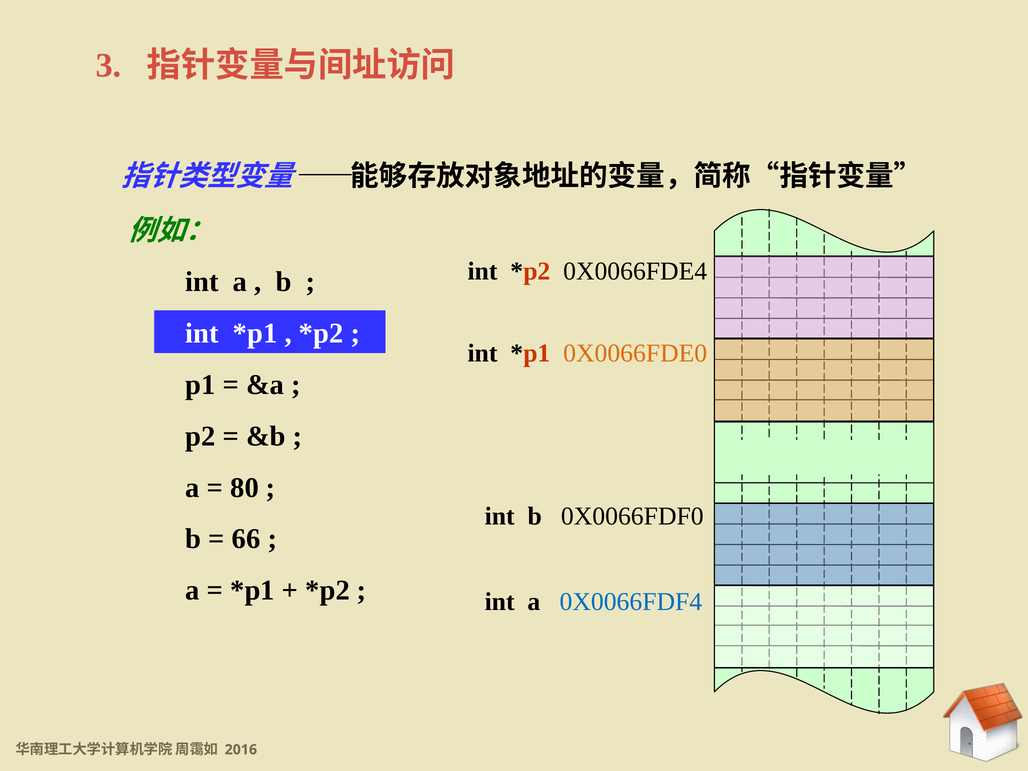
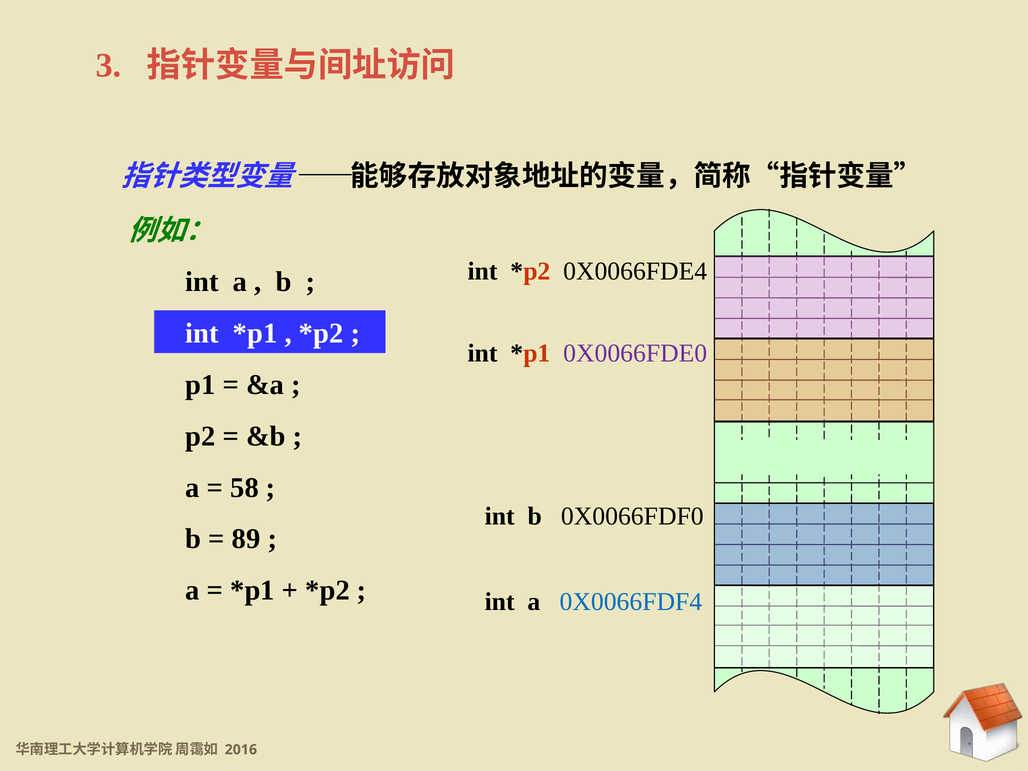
0X0066FDE0 colour: orange -> purple
80: 80 -> 58
66: 66 -> 89
